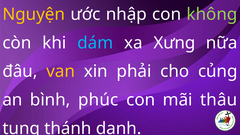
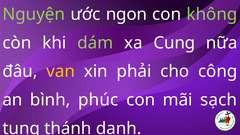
Nguyện colour: yellow -> light green
nhập: nhập -> ngon
dám colour: light blue -> light green
Xưng: Xưng -> Cung
củng: củng -> công
thâu: thâu -> sạch
